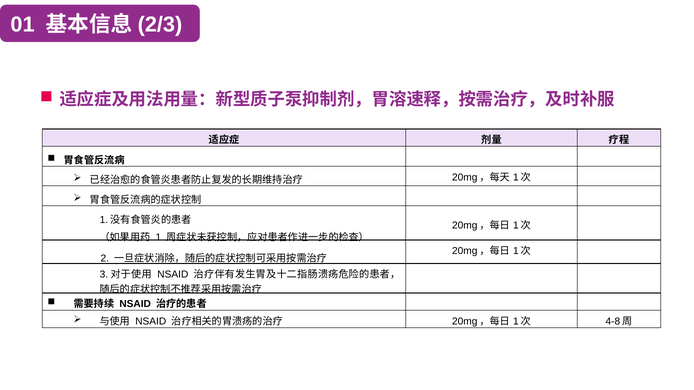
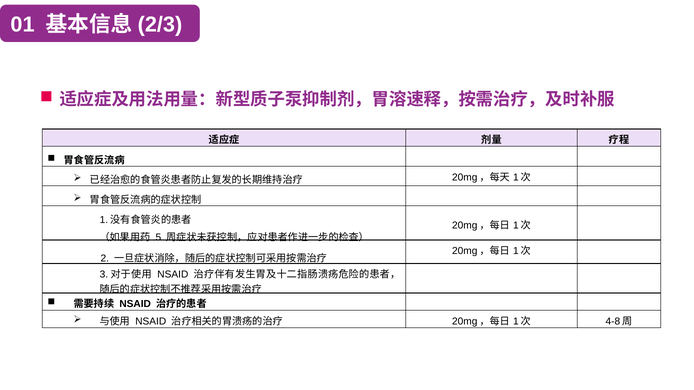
1: 1 -> 5
